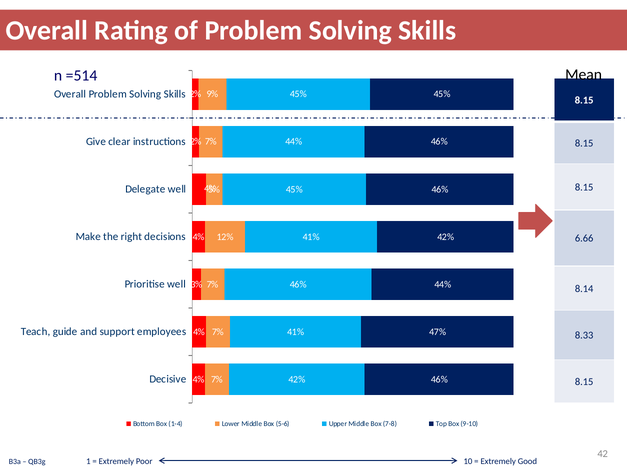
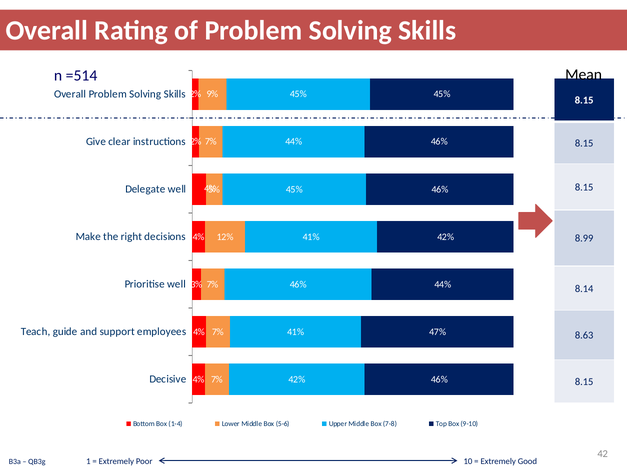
6.66: 6.66 -> 8.99
8.33: 8.33 -> 8.63
